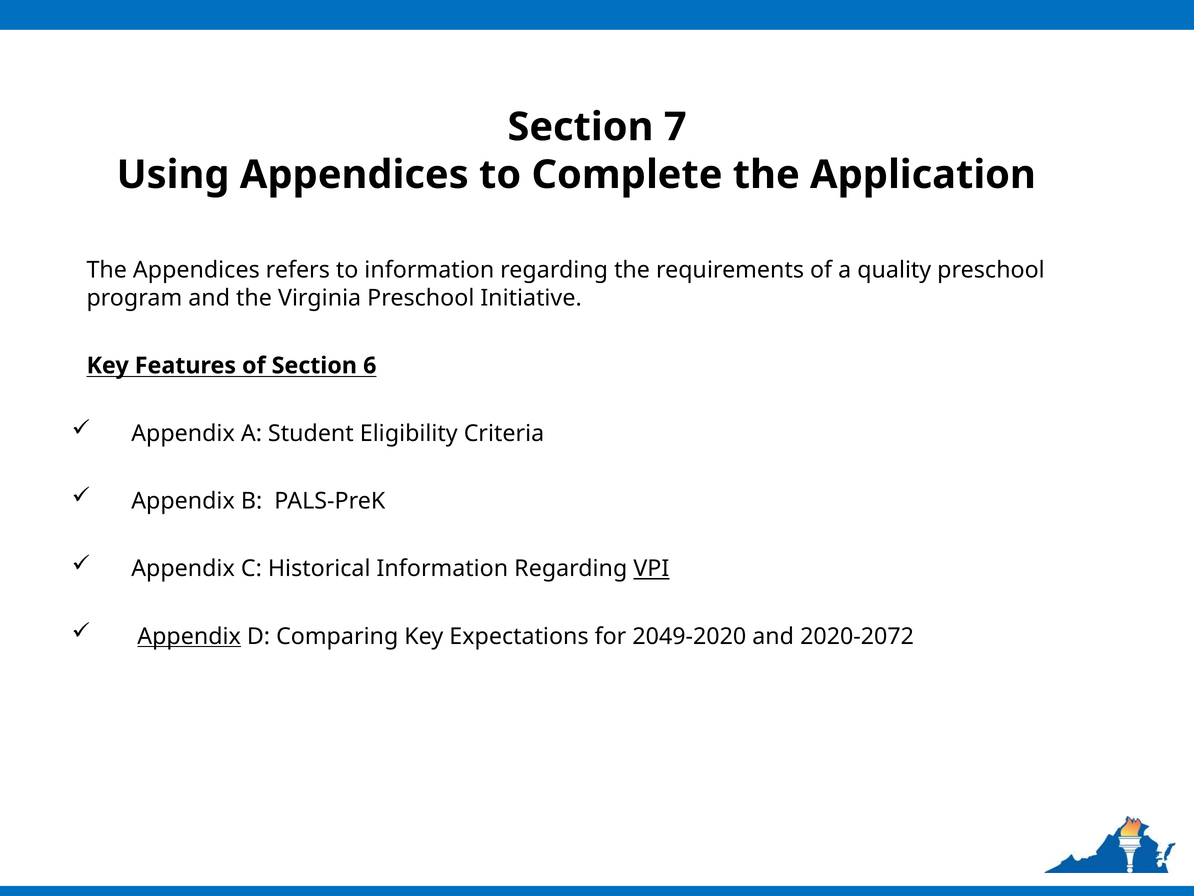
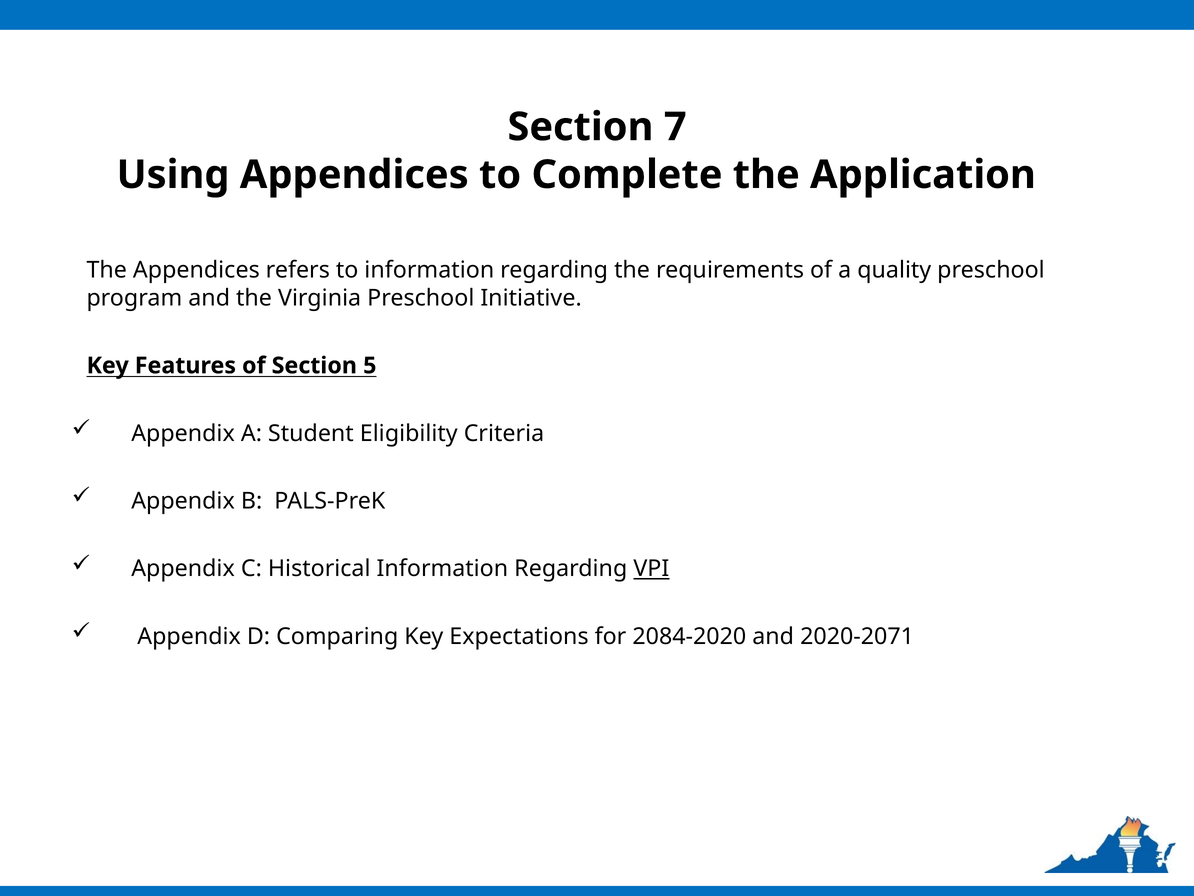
6: 6 -> 5
Appendix at (189, 636) underline: present -> none
2049-2020: 2049-2020 -> 2084-2020
2020-2072: 2020-2072 -> 2020-2071
